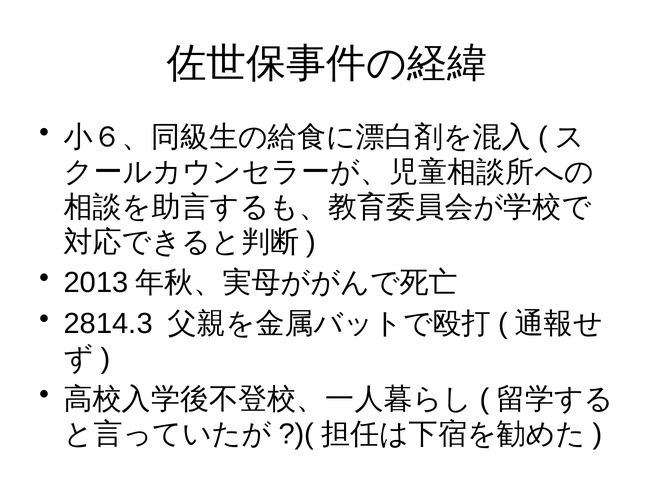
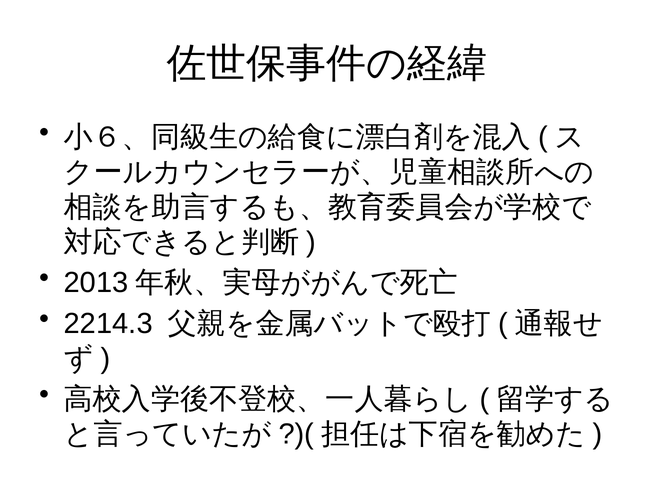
2814.3: 2814.3 -> 2214.3
